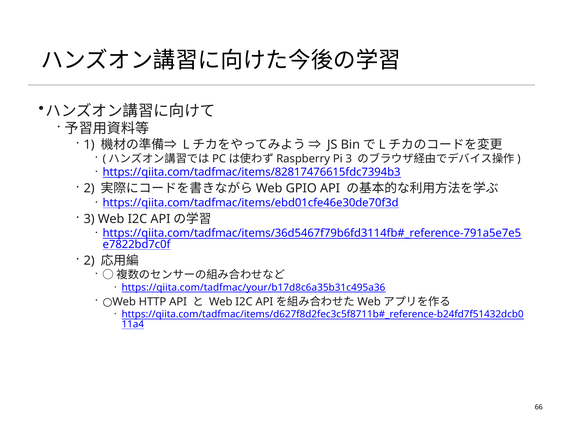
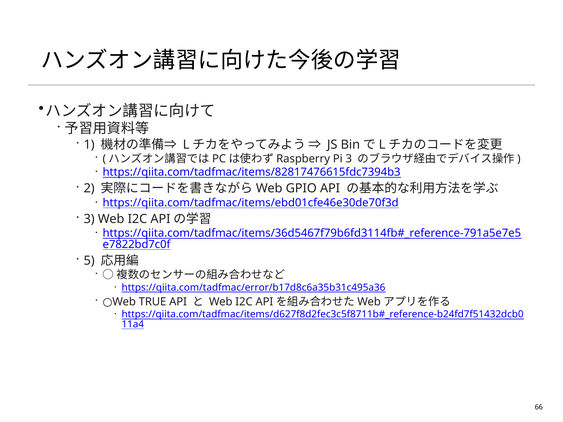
2 at (89, 261): 2 -> 5
https://qiita.com/tadfmac/your/b17d8c6a35b31c495a36: https://qiita.com/tadfmac/your/b17d8c6a35b31c495a36 -> https://qiita.com/tadfmac/error/b17d8c6a35b31c495a36
HTTP: HTTP -> TRUE
